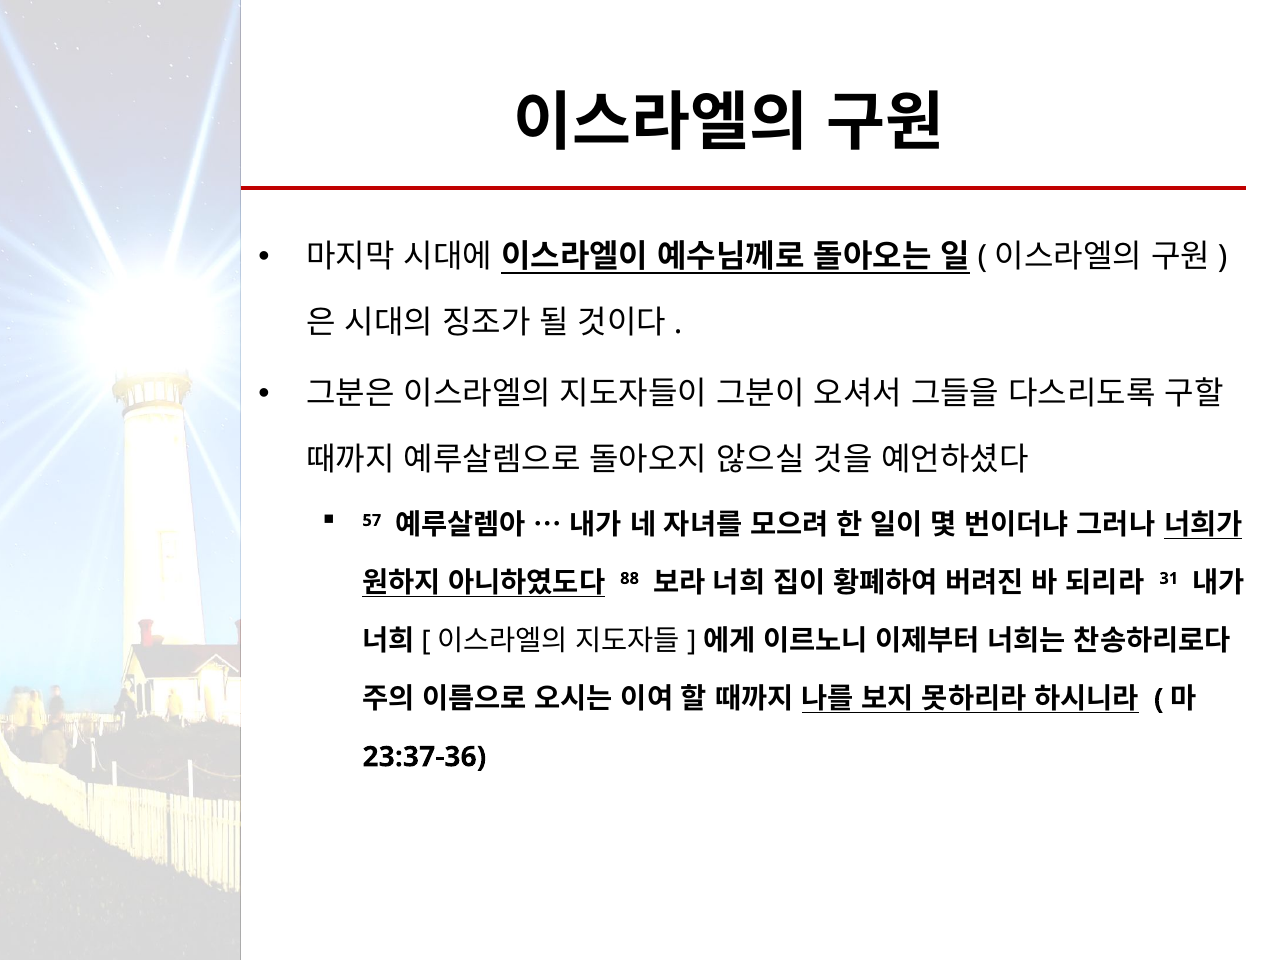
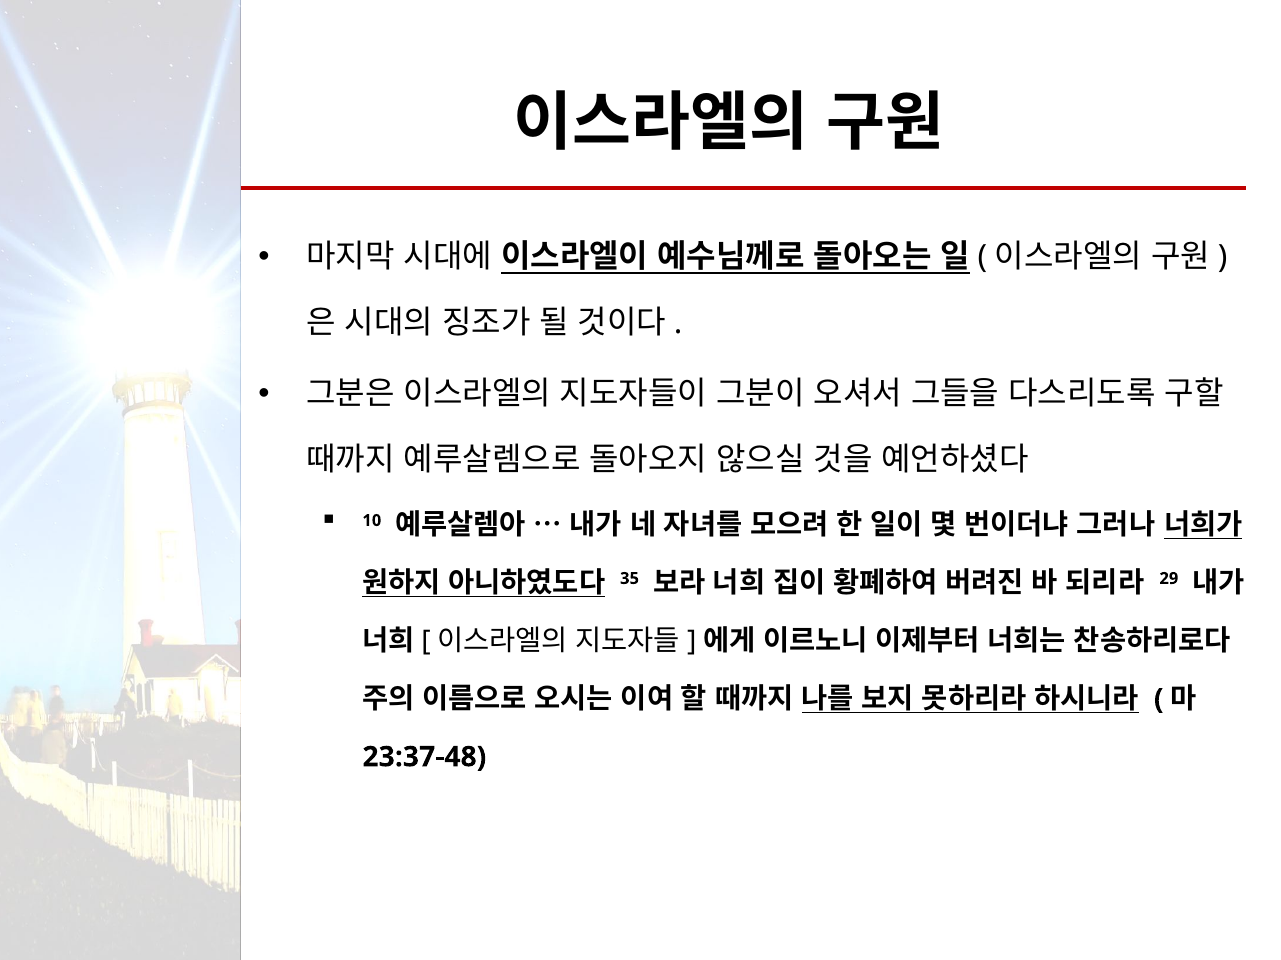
57: 57 -> 10
88: 88 -> 35
31: 31 -> 29
23:37-36: 23:37-36 -> 23:37-48
